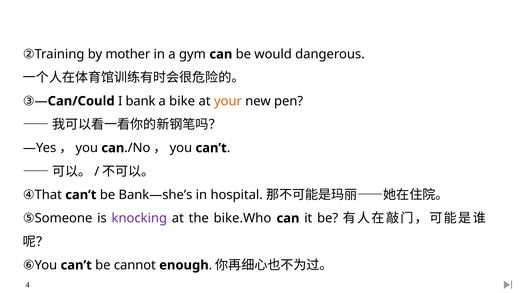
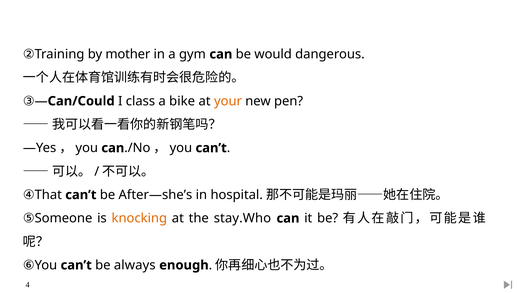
bank: bank -> class
Bank—she’s: Bank—she’s -> After—she’s
knocking colour: purple -> orange
bike.Who: bike.Who -> stay.Who
cannot: cannot -> always
